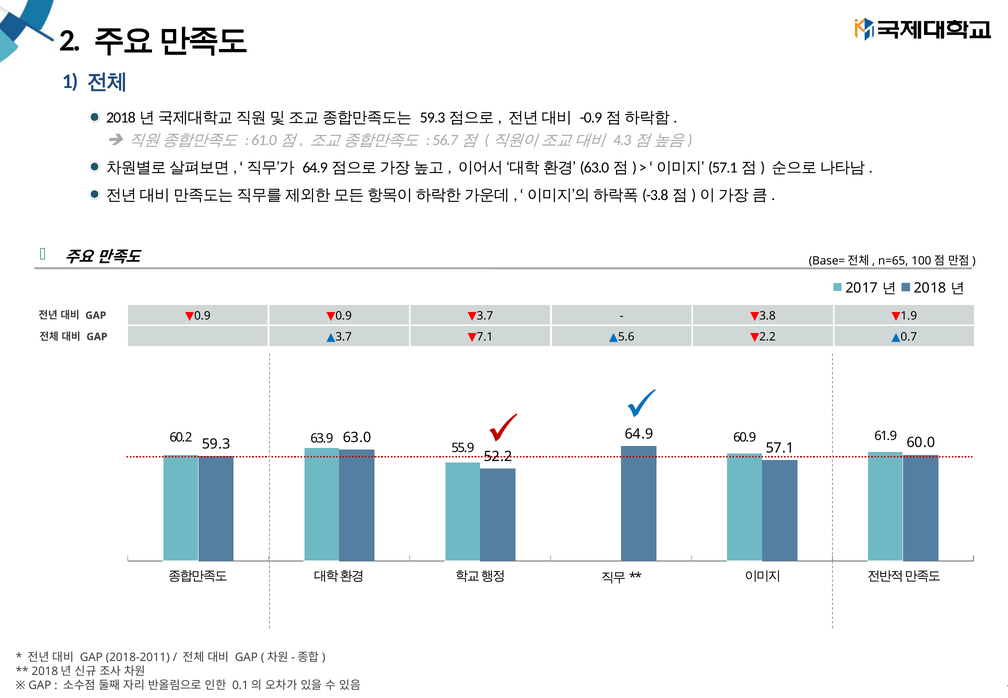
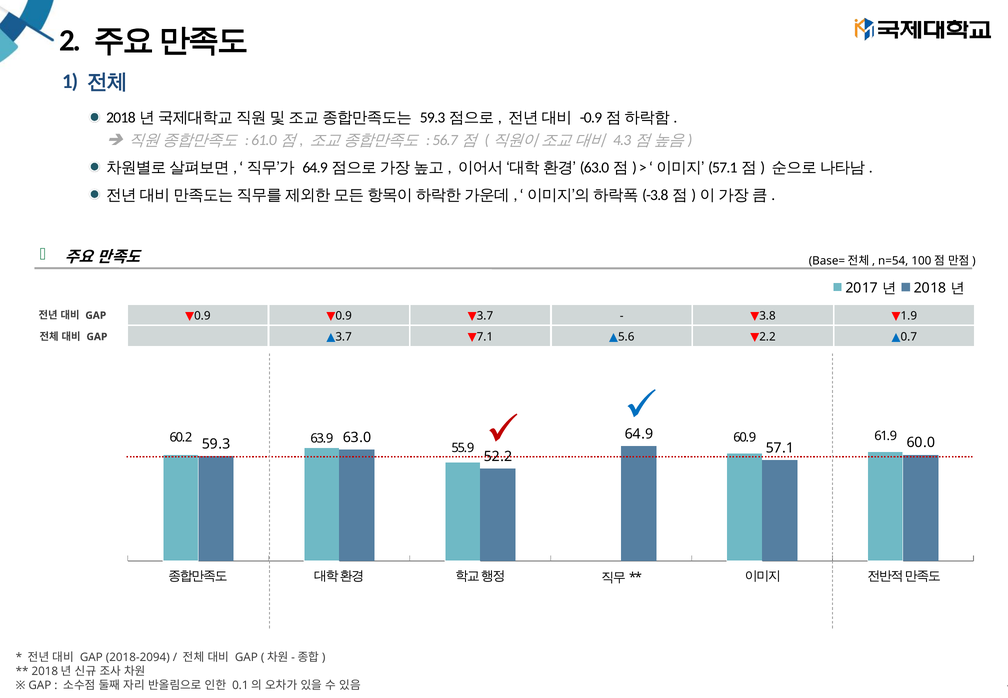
n=65: n=65 -> n=54
2018-2011: 2018-2011 -> 2018-2094
